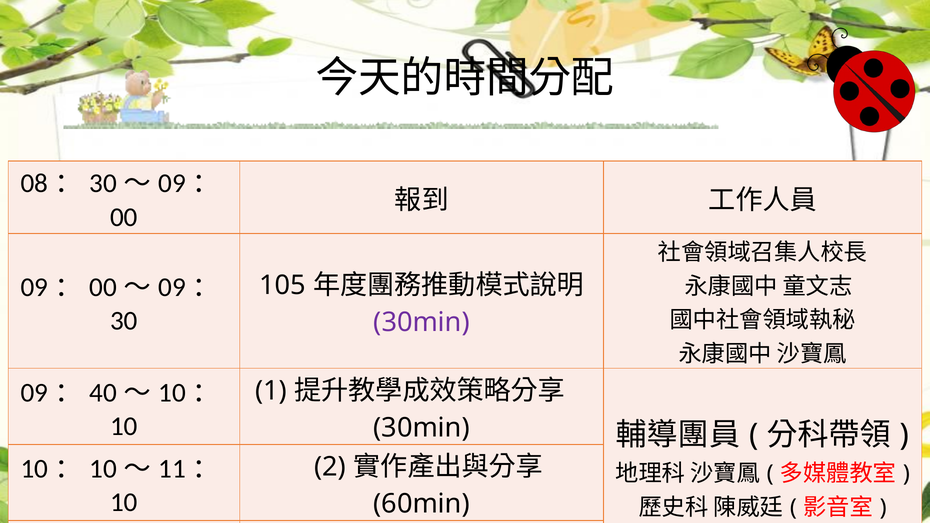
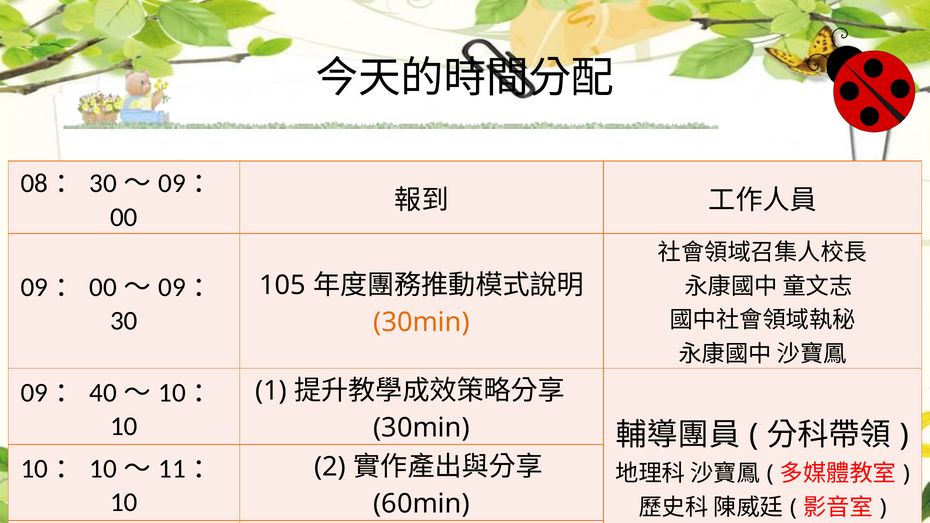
30min at (422, 322) colour: purple -> orange
